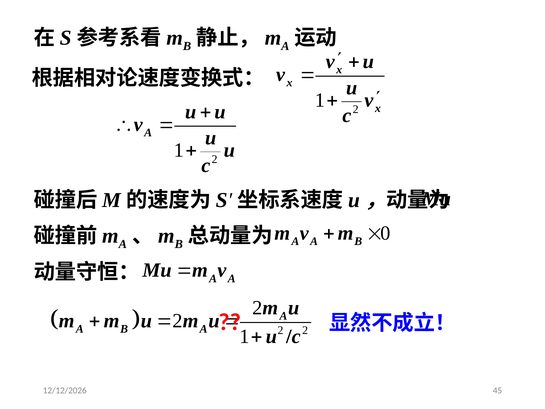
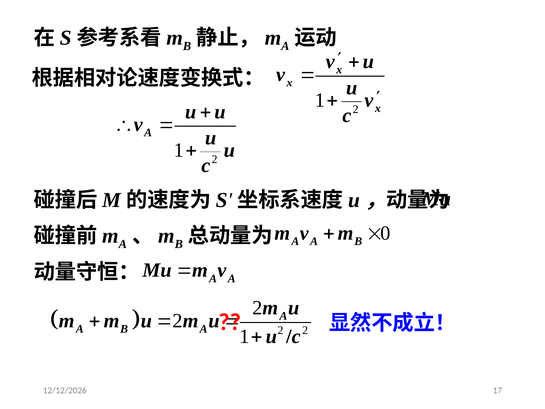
45: 45 -> 17
